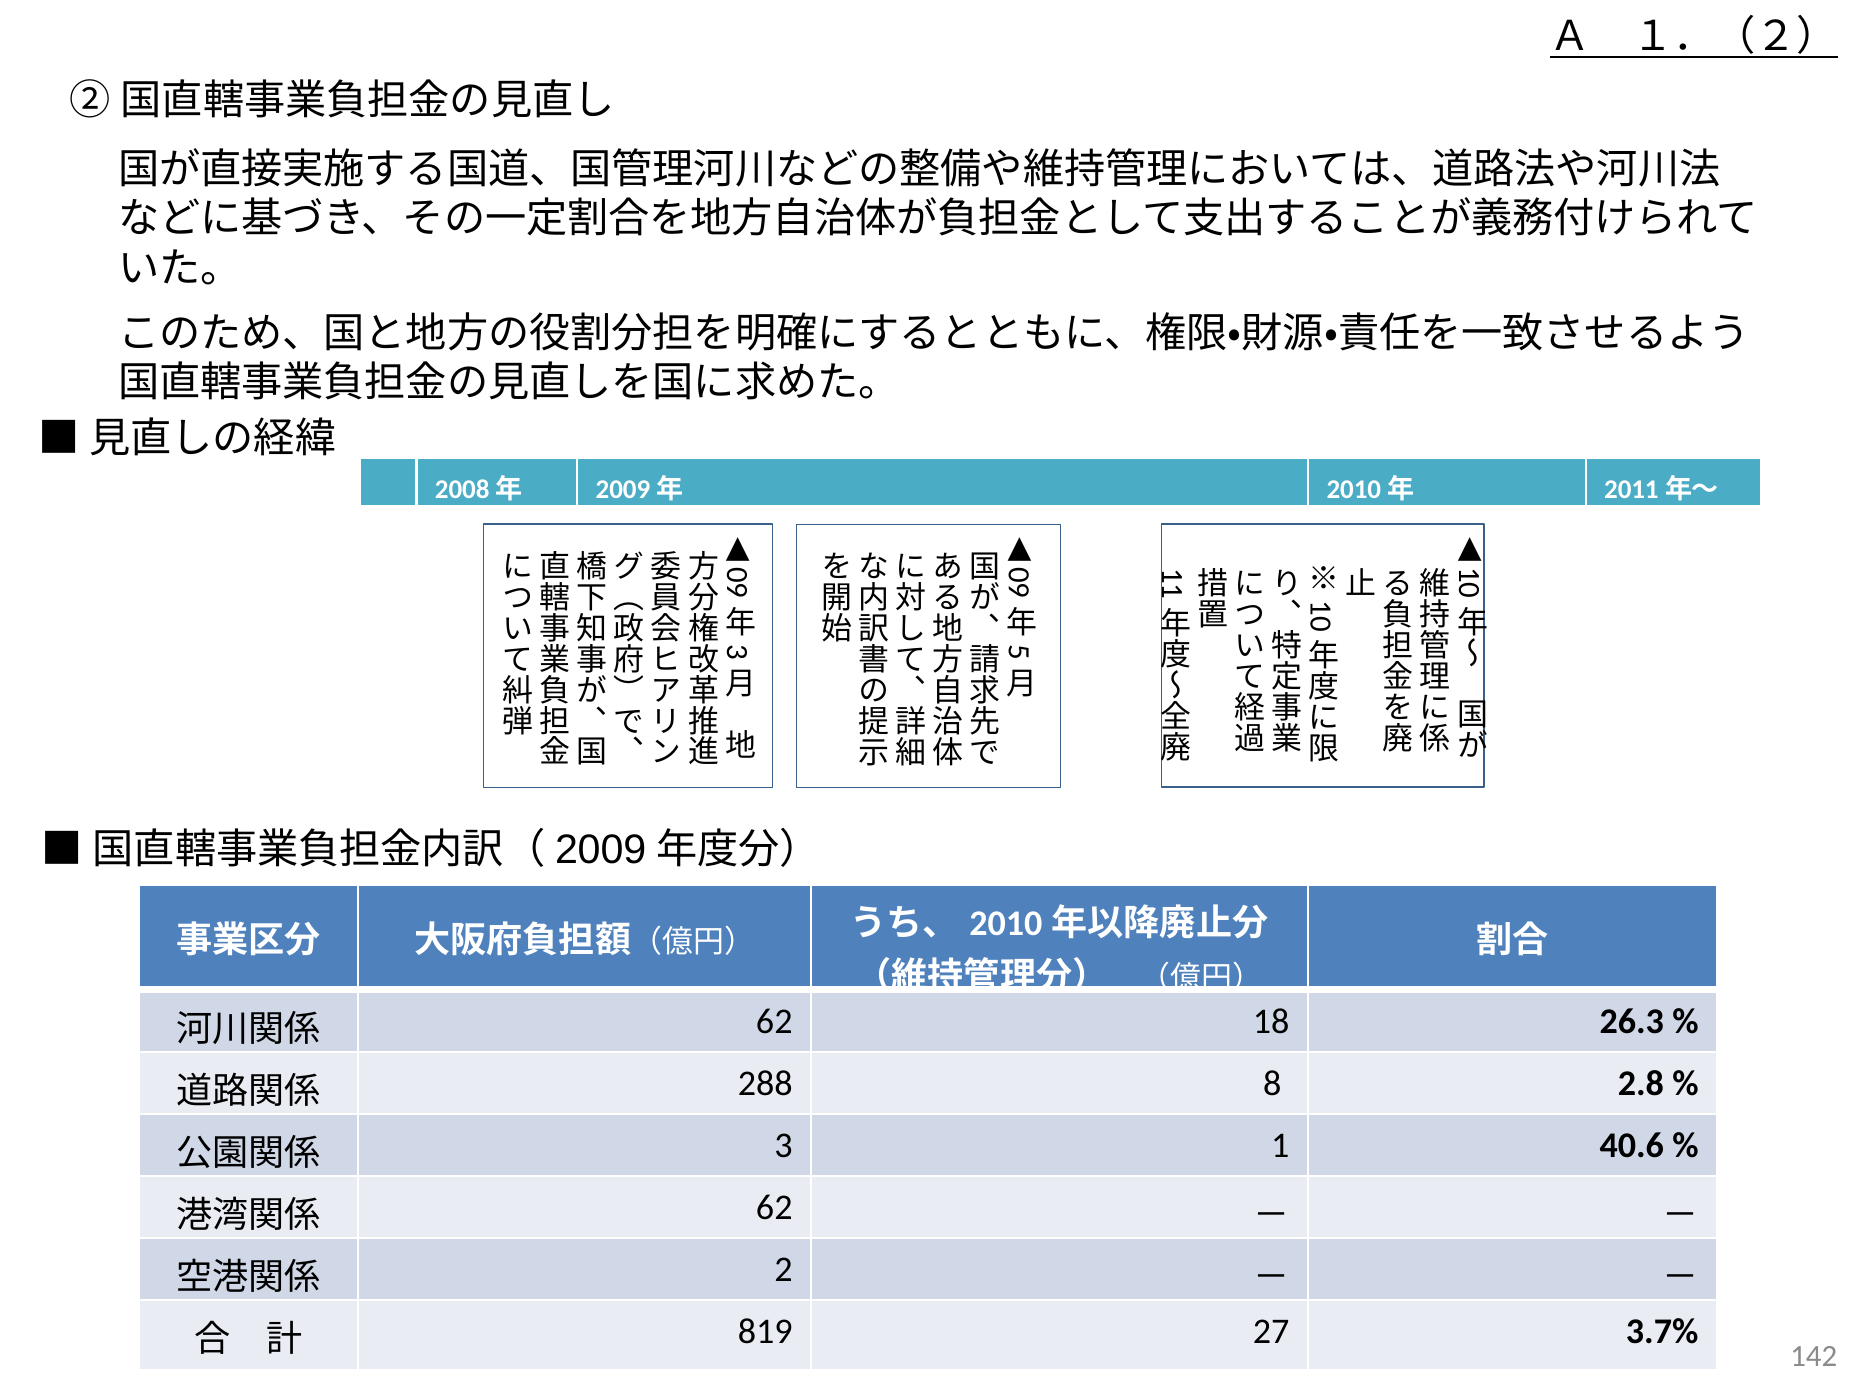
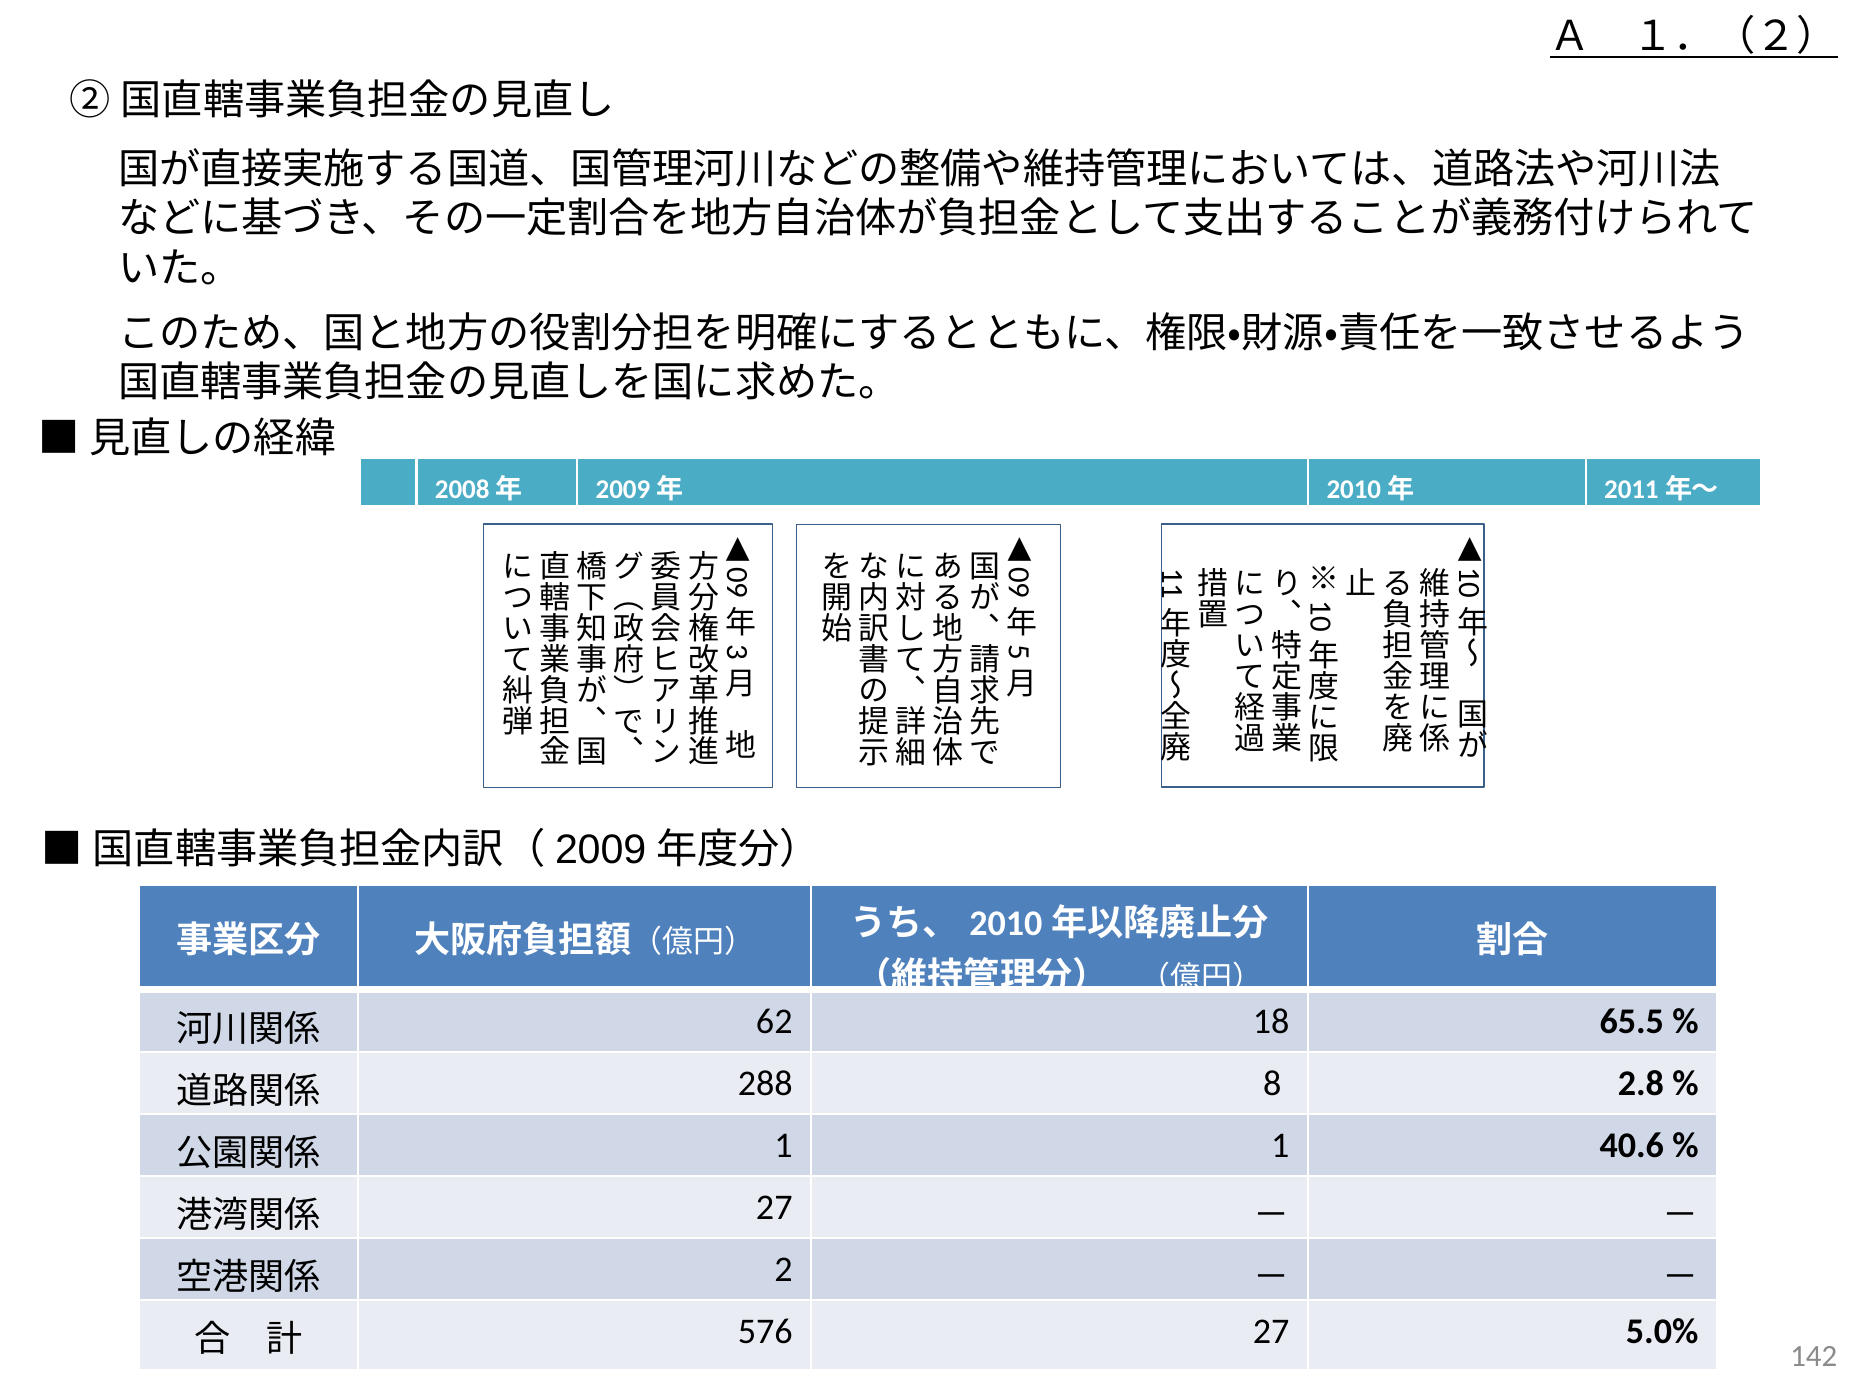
26.3: 26.3 -> 65.5
3 at (783, 1145): 3 -> 1
62 at (774, 1207): 62 -> 27
819: 819 -> 576
3.7%: 3.7% -> 5.0%
